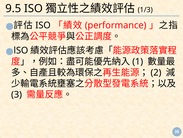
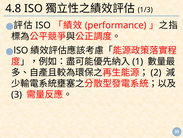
9.5: 9.5 -> 4.8
